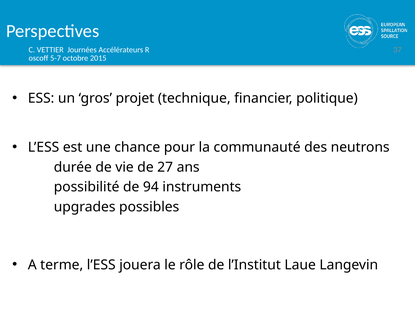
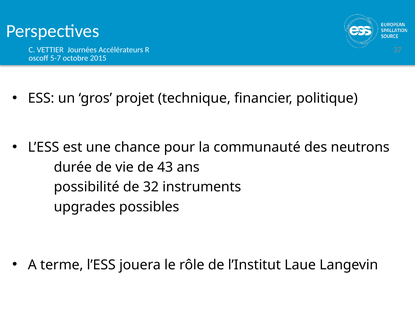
27: 27 -> 43
94: 94 -> 32
